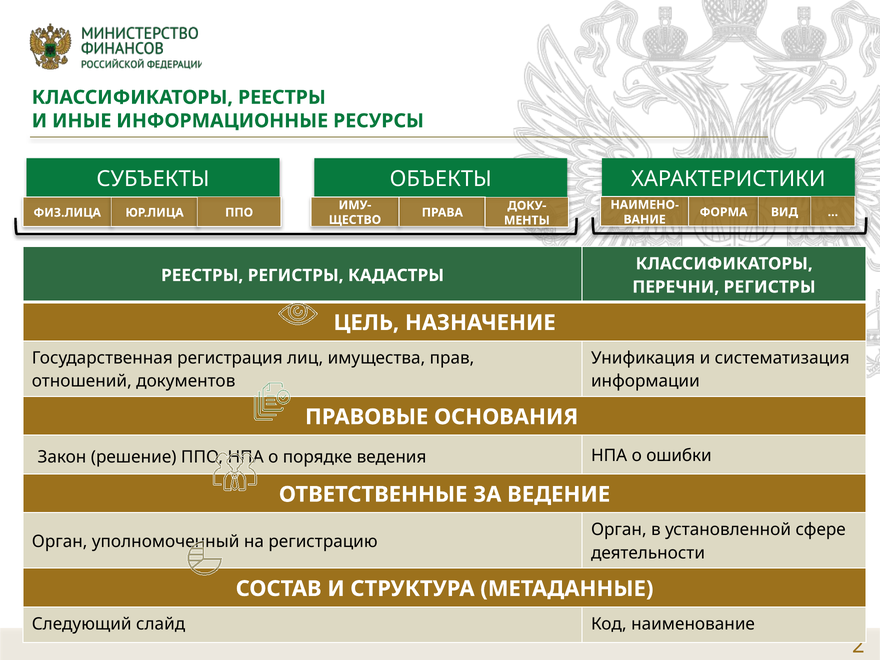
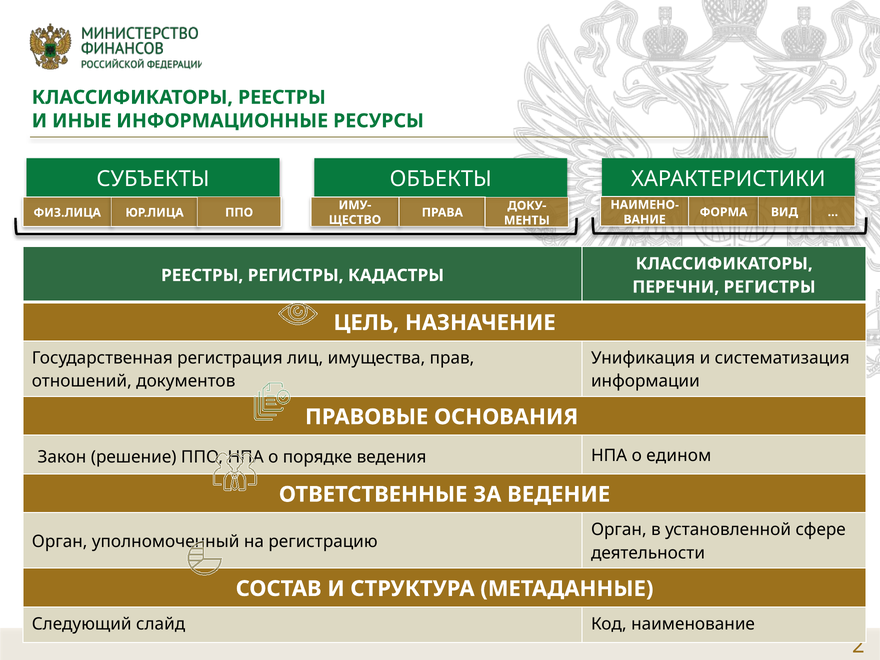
ошибки: ошибки -> едином
